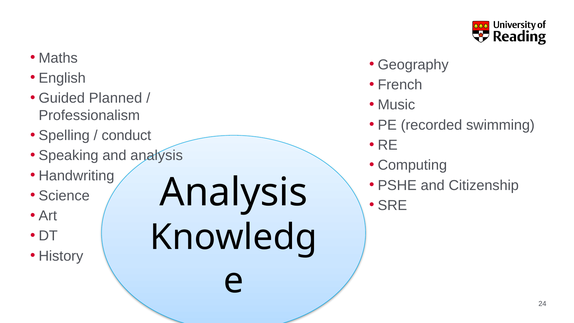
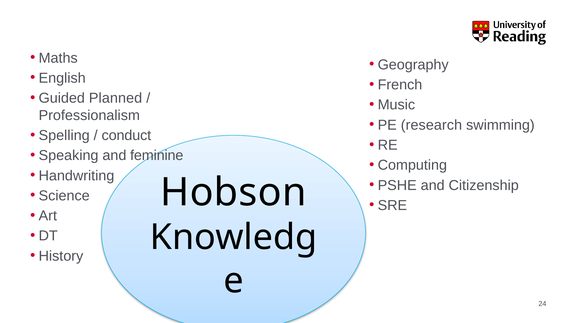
recorded: recorded -> research
and analysis: analysis -> feminine
Analysis at (234, 192): Analysis -> Hobson
